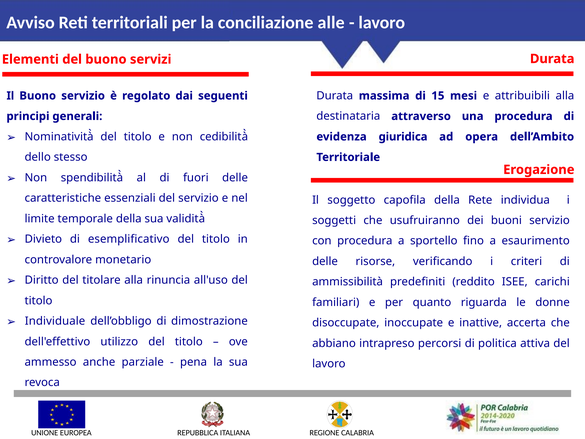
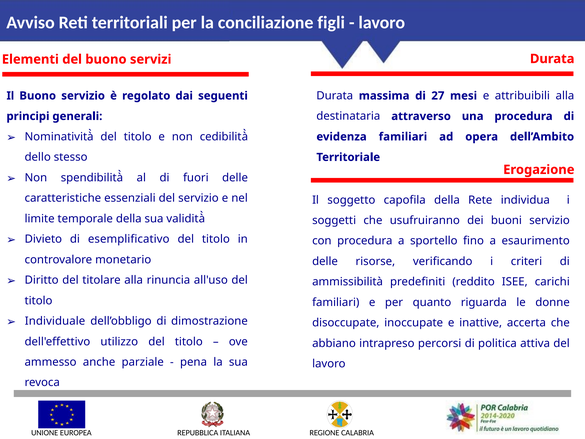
alle: alle -> figli
15: 15 -> 27
evidenza giuridica: giuridica -> familiari
